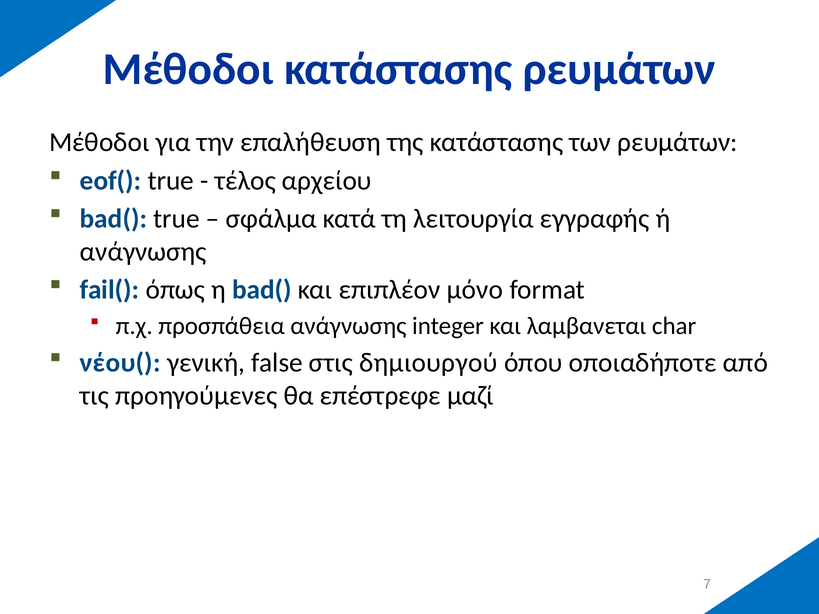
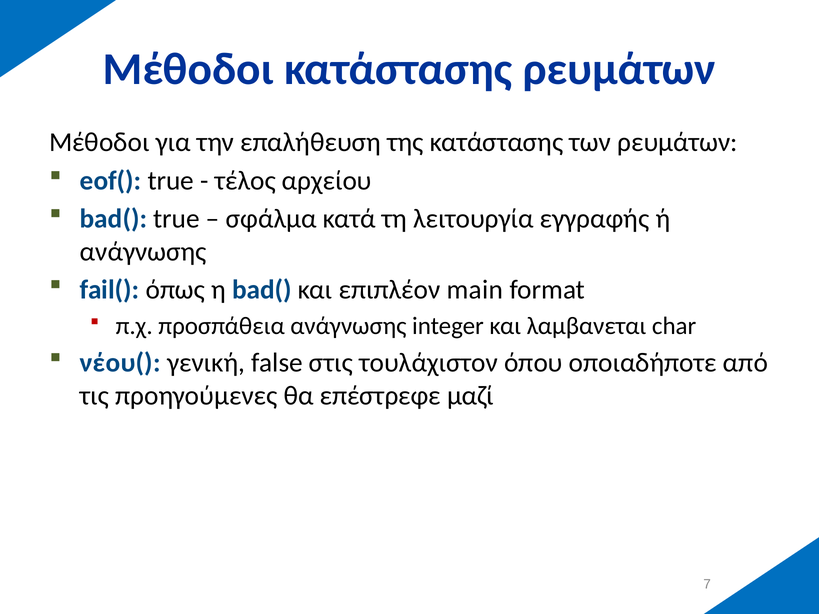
μόνο: μόνο -> main
δημιουργού: δημιουργού -> τουλάχιστον
